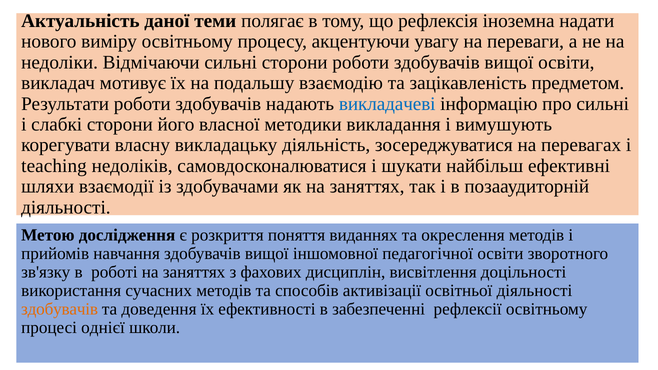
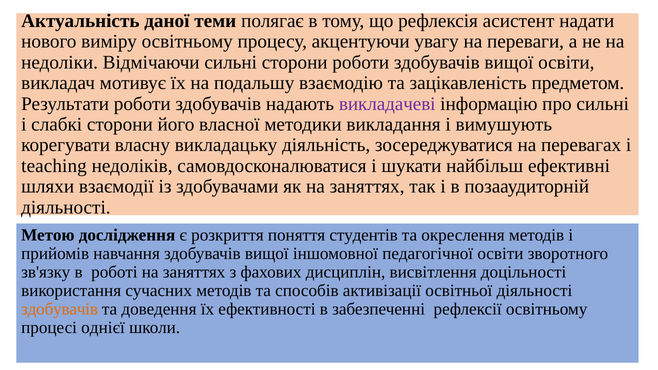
іноземна: іноземна -> асистент
викладачеві colour: blue -> purple
виданнях: виданнях -> студентів
